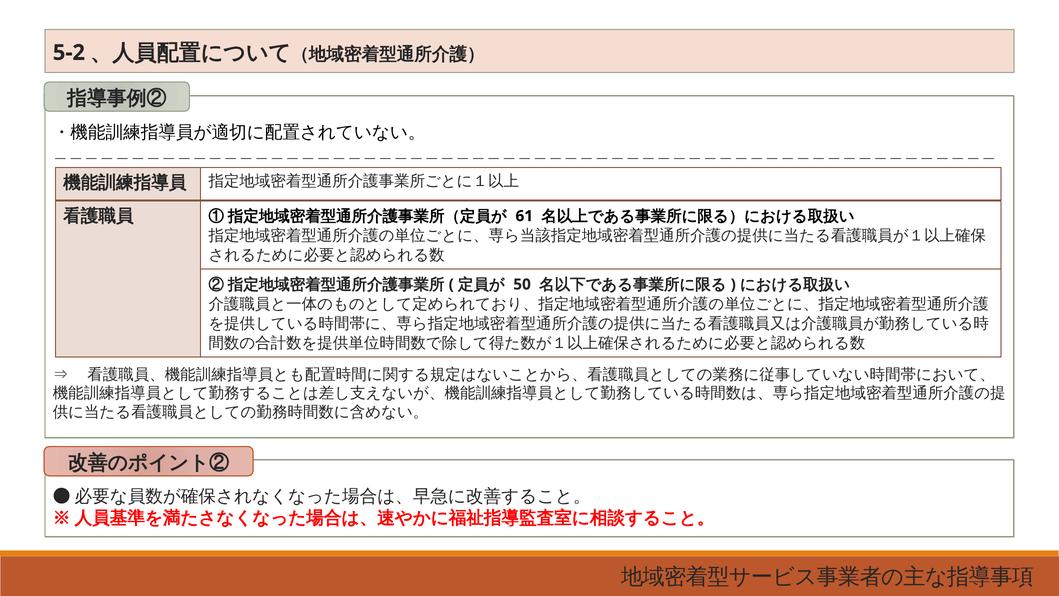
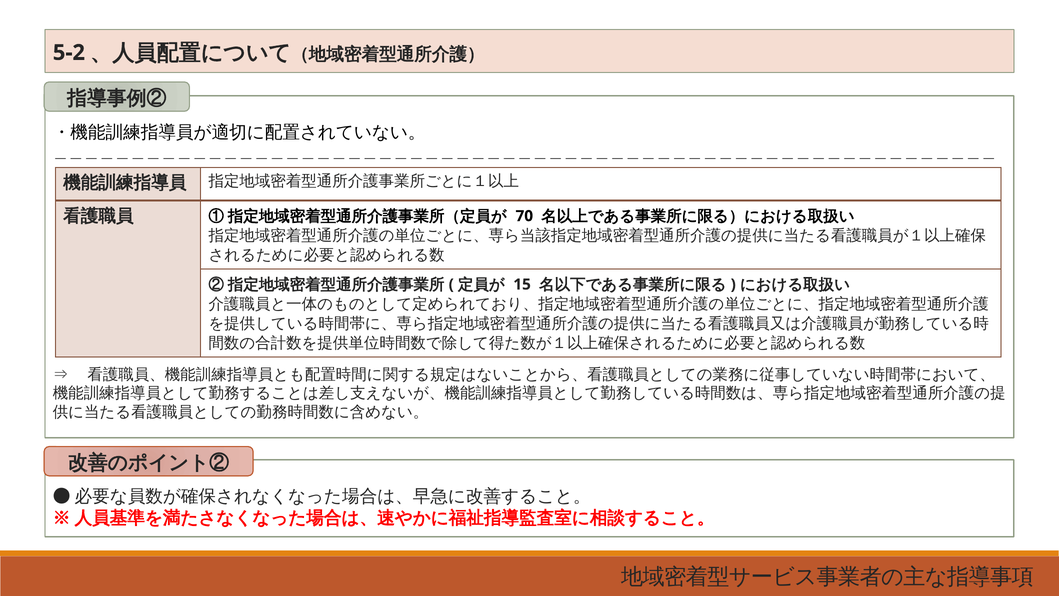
61: 61 -> 70
50: 50 -> 15
